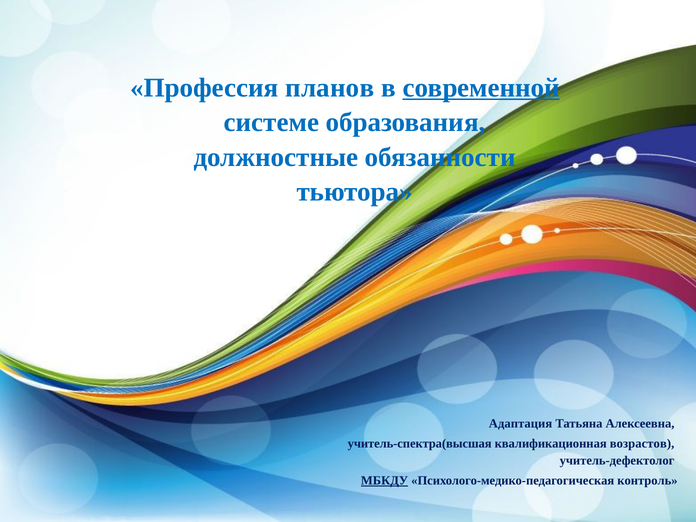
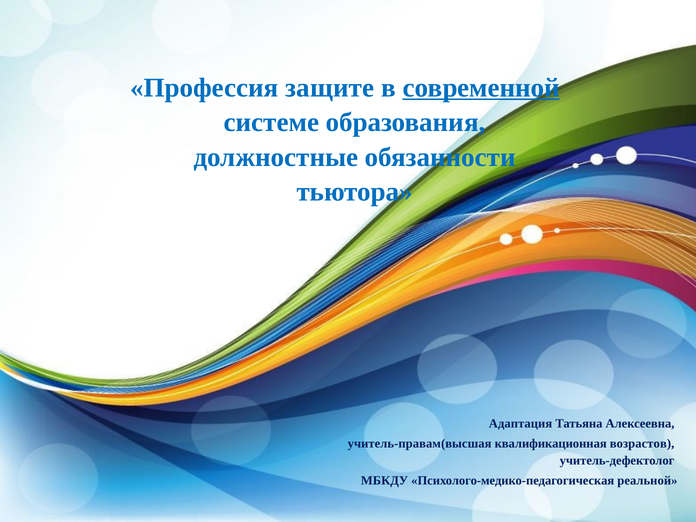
планов: планов -> защите
учитель-спектра(высшая: учитель-спектра(высшая -> учитель-правам(высшая
МБКДУ underline: present -> none
контроль: контроль -> реальной
